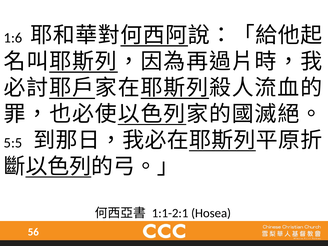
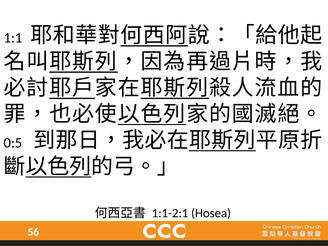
1:6: 1:6 -> 1:1
5:5: 5:5 -> 0:5
